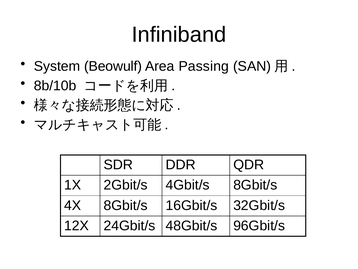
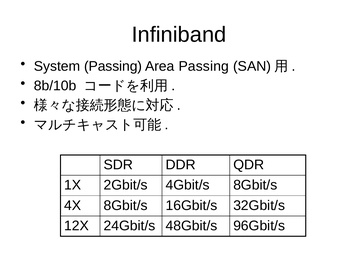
System Beowulf: Beowulf -> Passing
